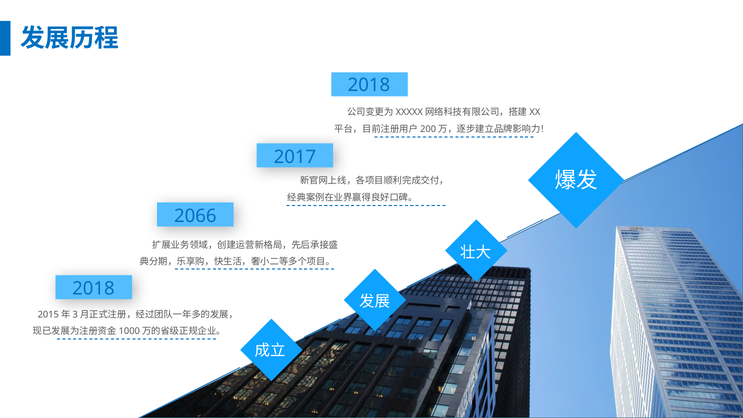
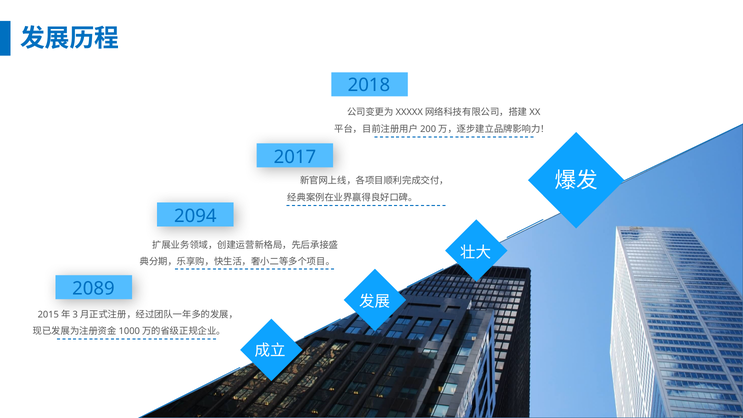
2066: 2066 -> 2094
2018 at (93, 289): 2018 -> 2089
